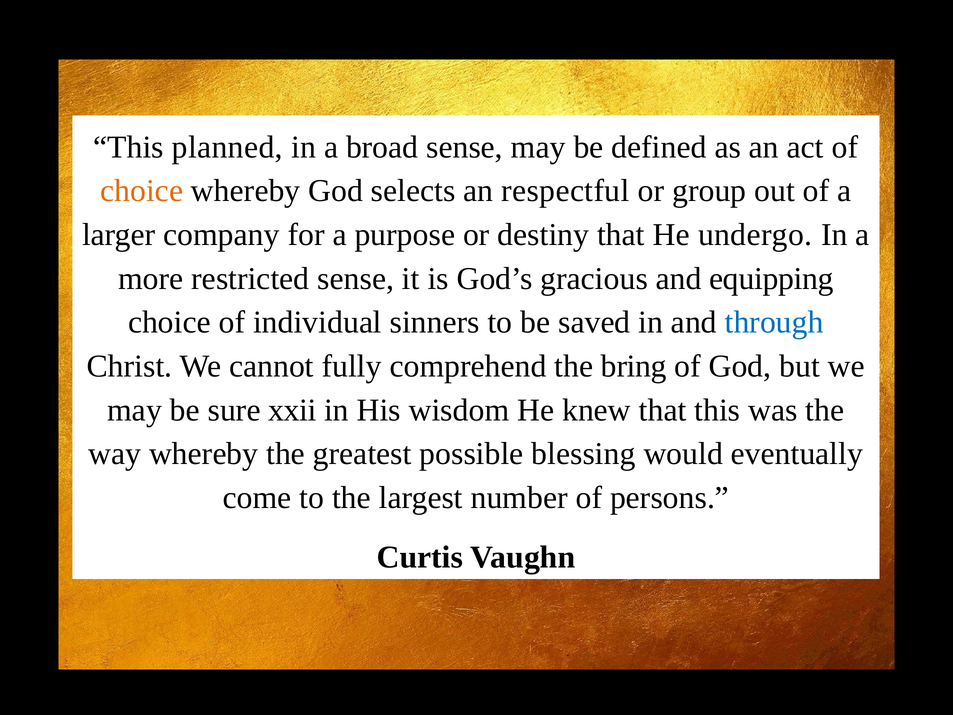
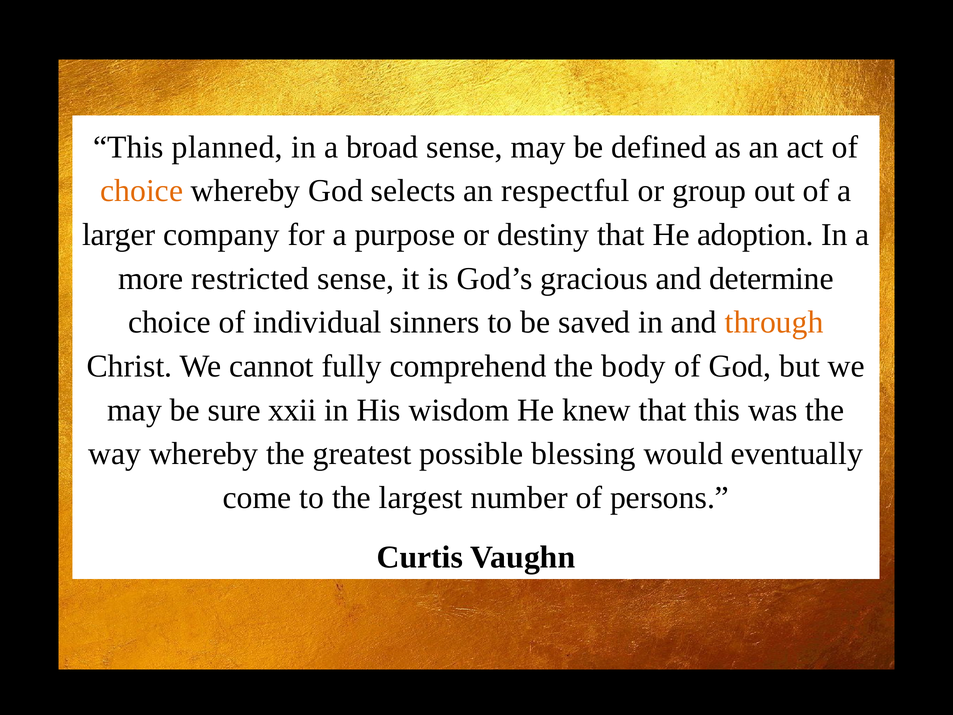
undergo: undergo -> adoption
equipping: equipping -> determine
through colour: blue -> orange
bring: bring -> body
